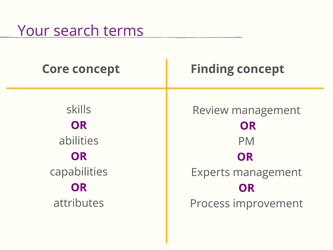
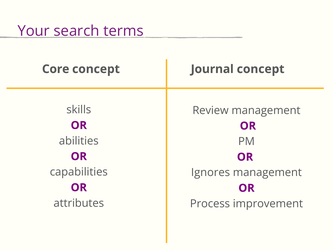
Finding: Finding -> Journal
Experts: Experts -> Ignores
